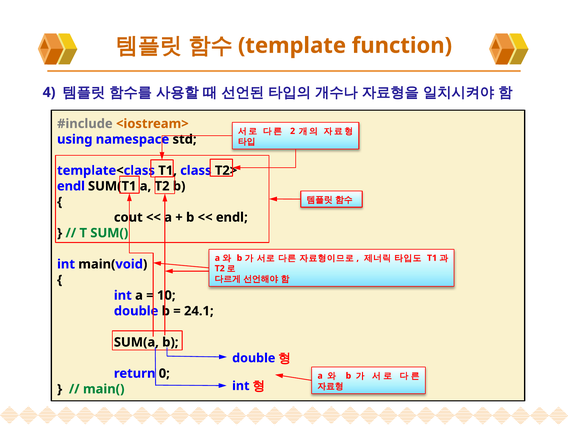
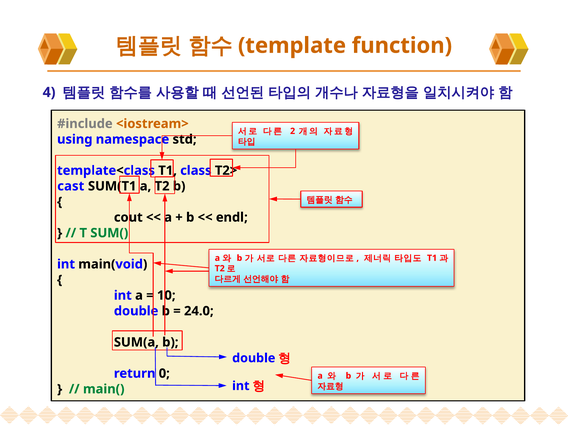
endl at (71, 186): endl -> cast
24.1: 24.1 -> 24.0
